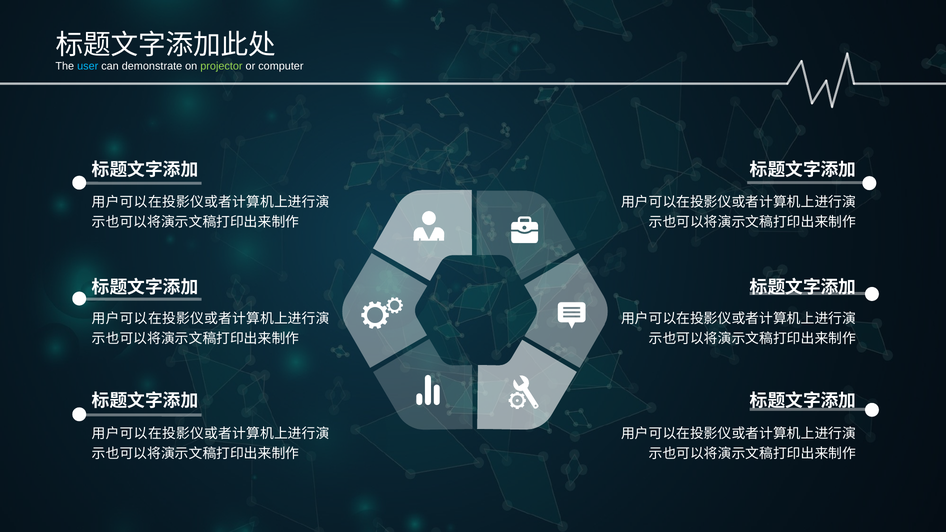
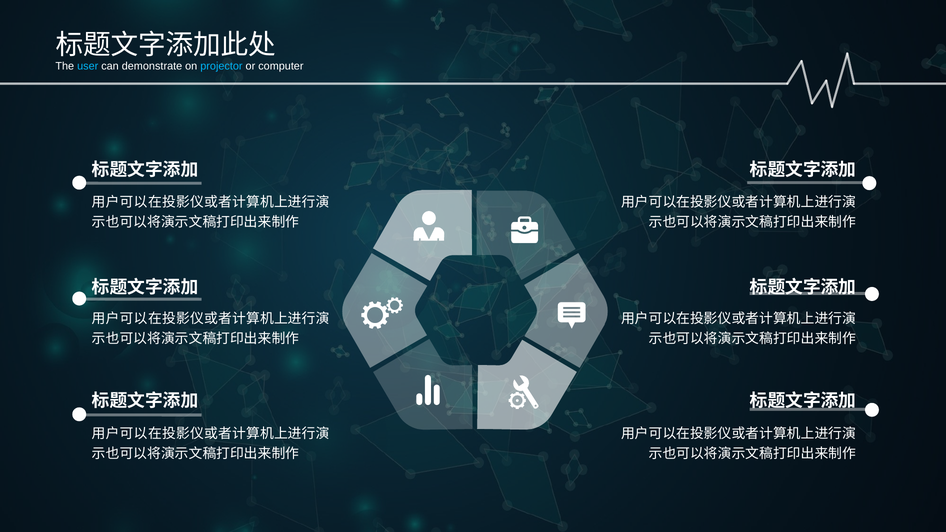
projector colour: light green -> light blue
